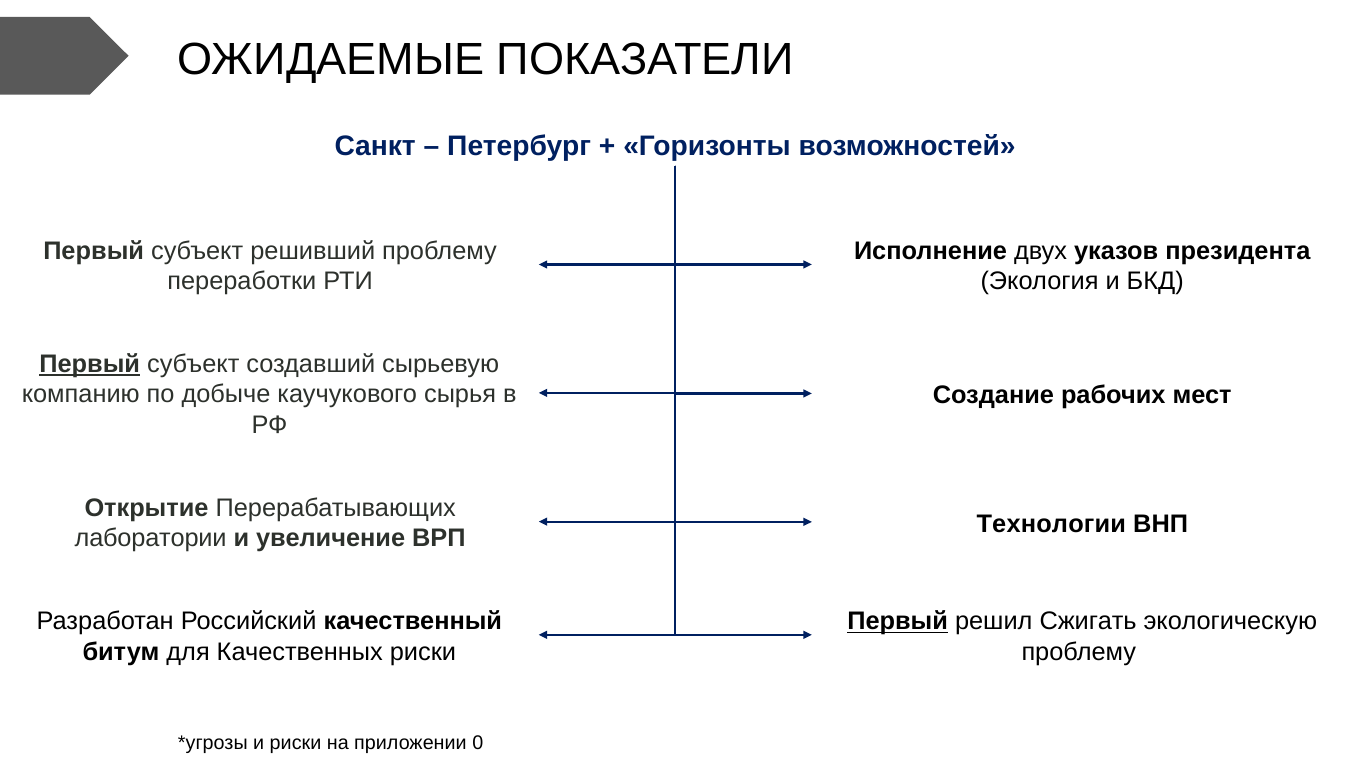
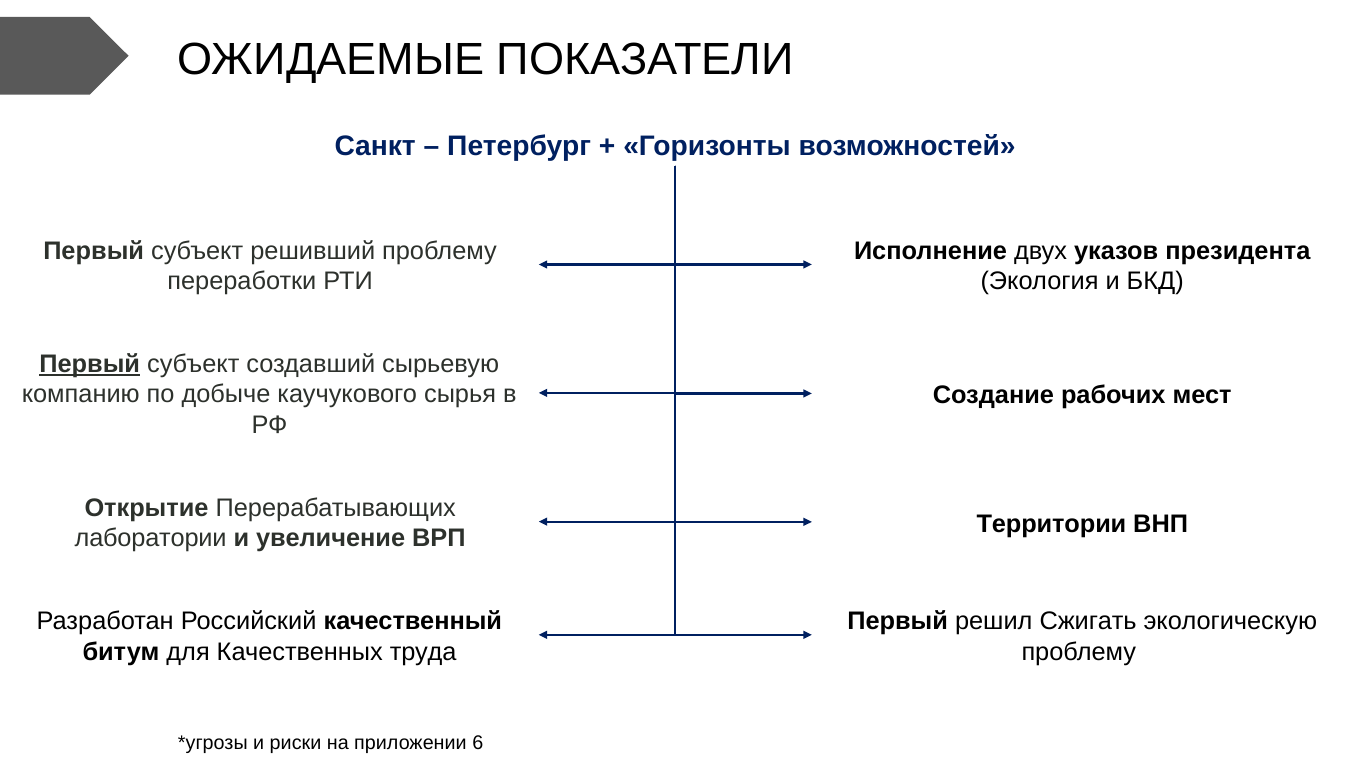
Технологии: Технологии -> Территории
Первый at (898, 621) underline: present -> none
Качественных риски: риски -> труда
0: 0 -> 6
